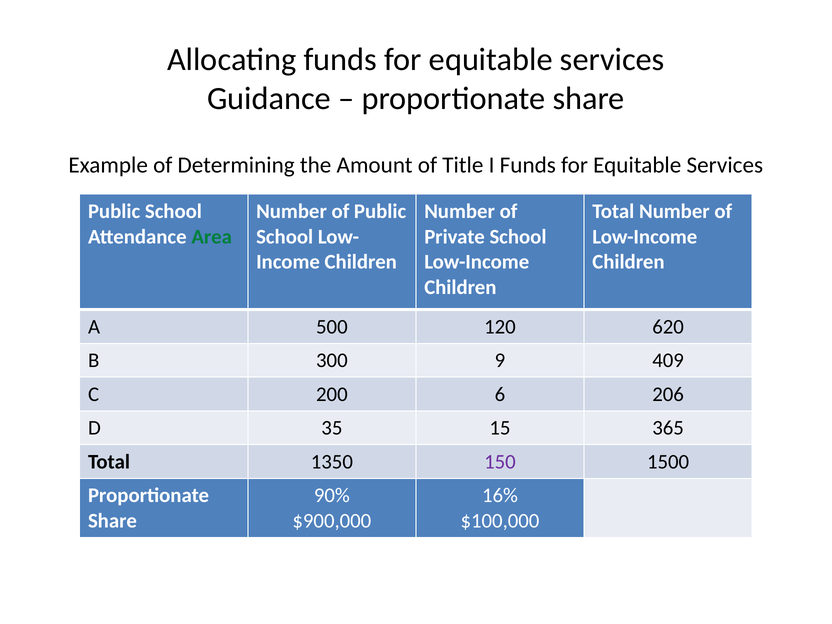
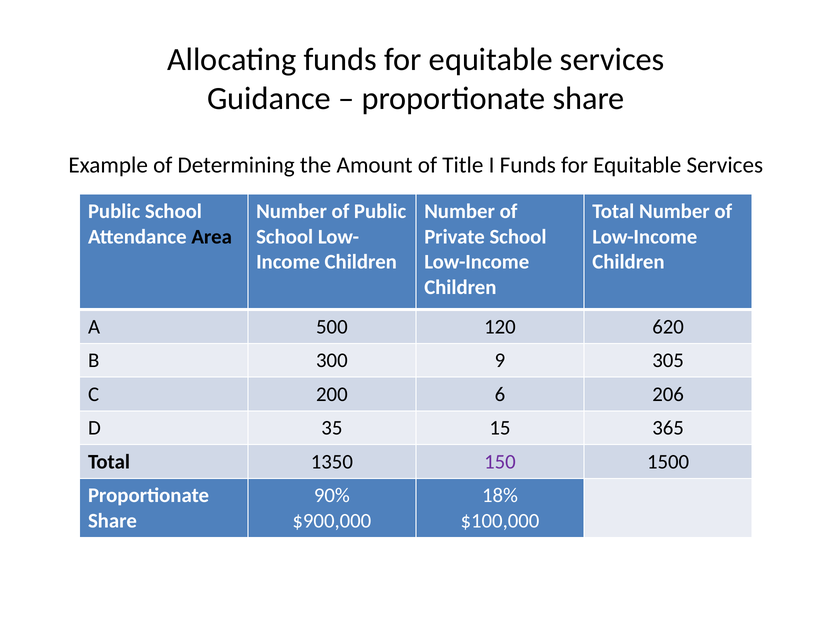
Area colour: green -> black
409: 409 -> 305
16%: 16% -> 18%
